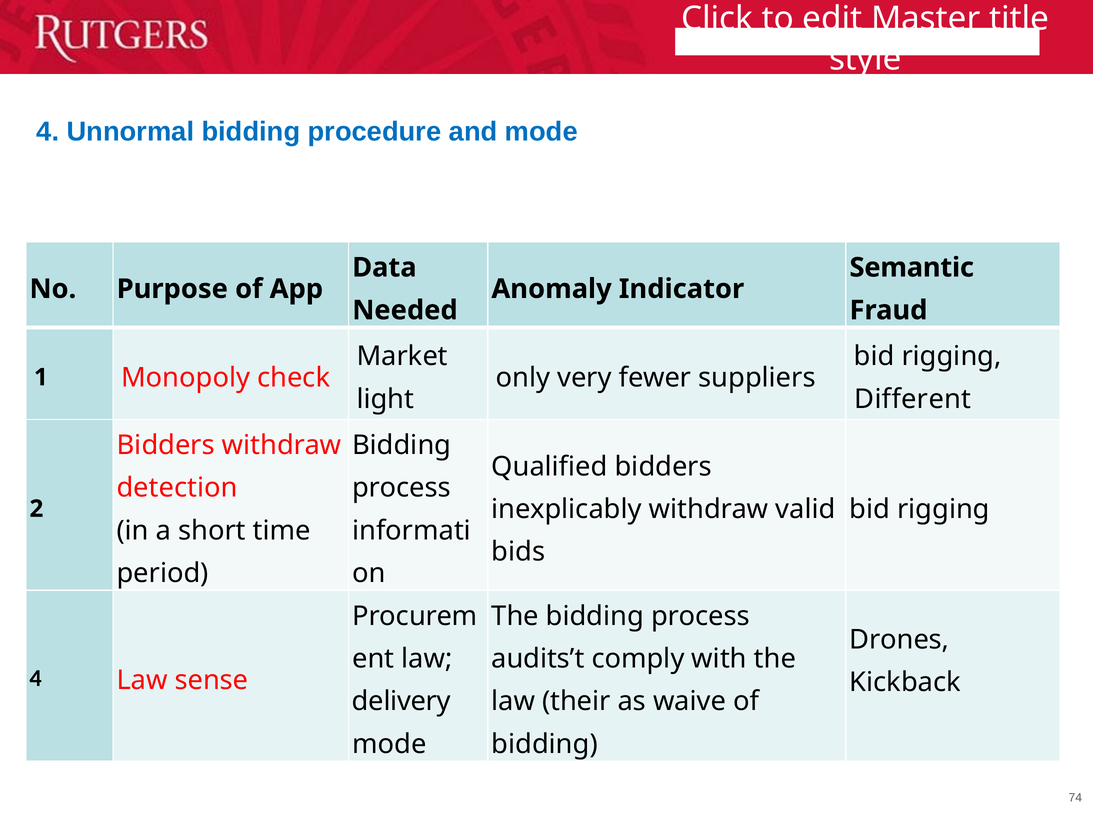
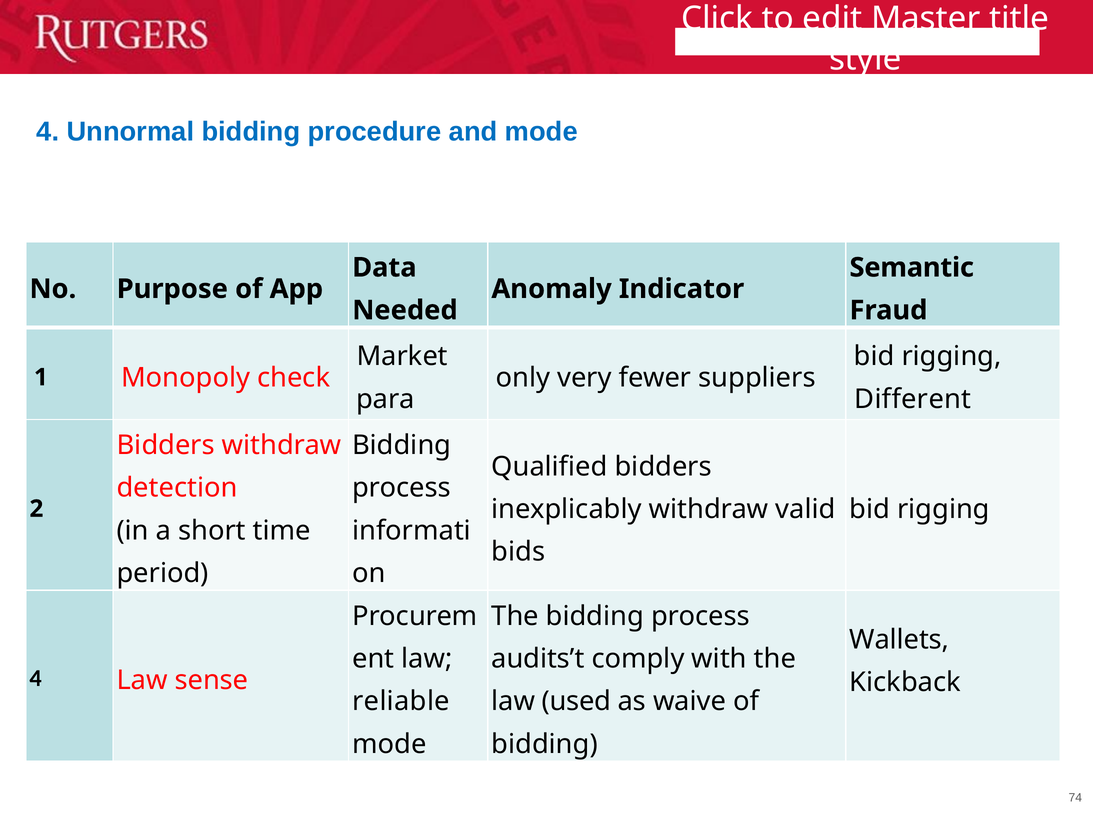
light: light -> para
Drones: Drones -> Wallets
delivery: delivery -> reliable
their: their -> used
